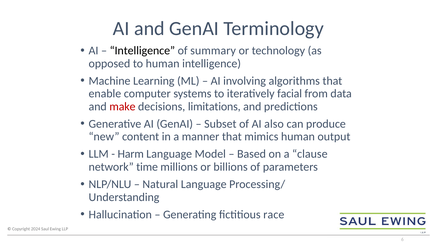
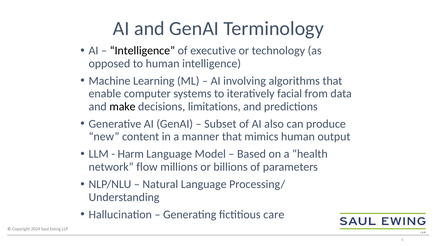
summary: summary -> executive
make colour: red -> black
clause: clause -> health
time: time -> flow
race: race -> care
